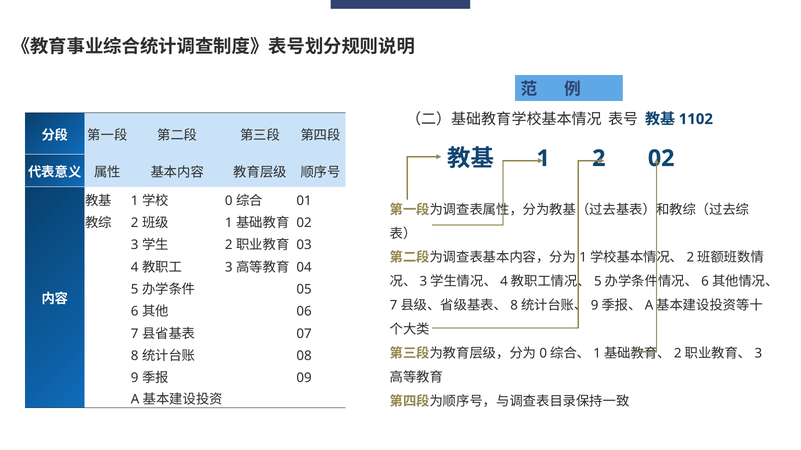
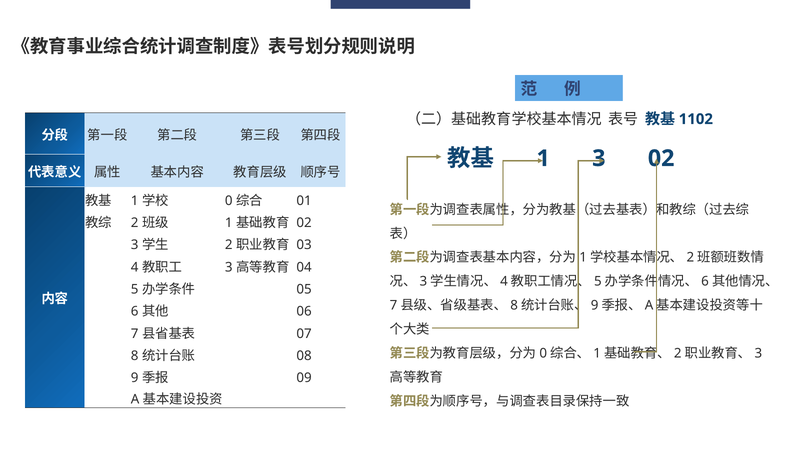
1 2: 2 -> 3
